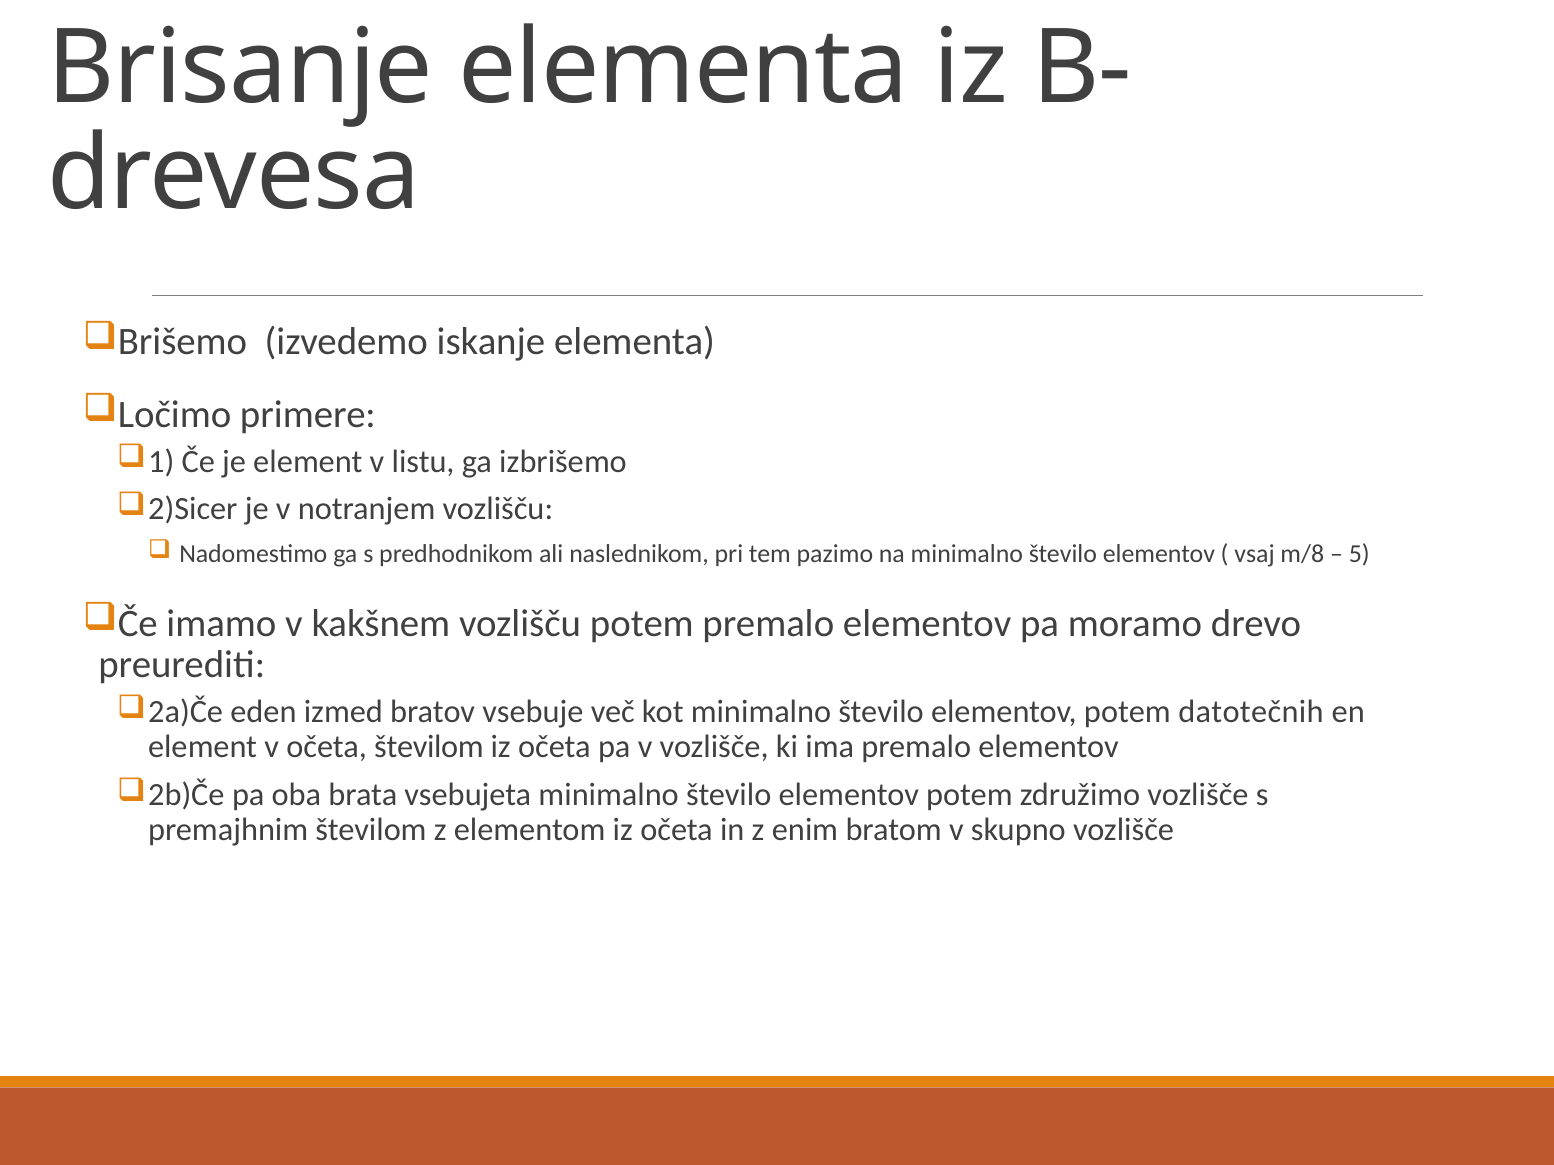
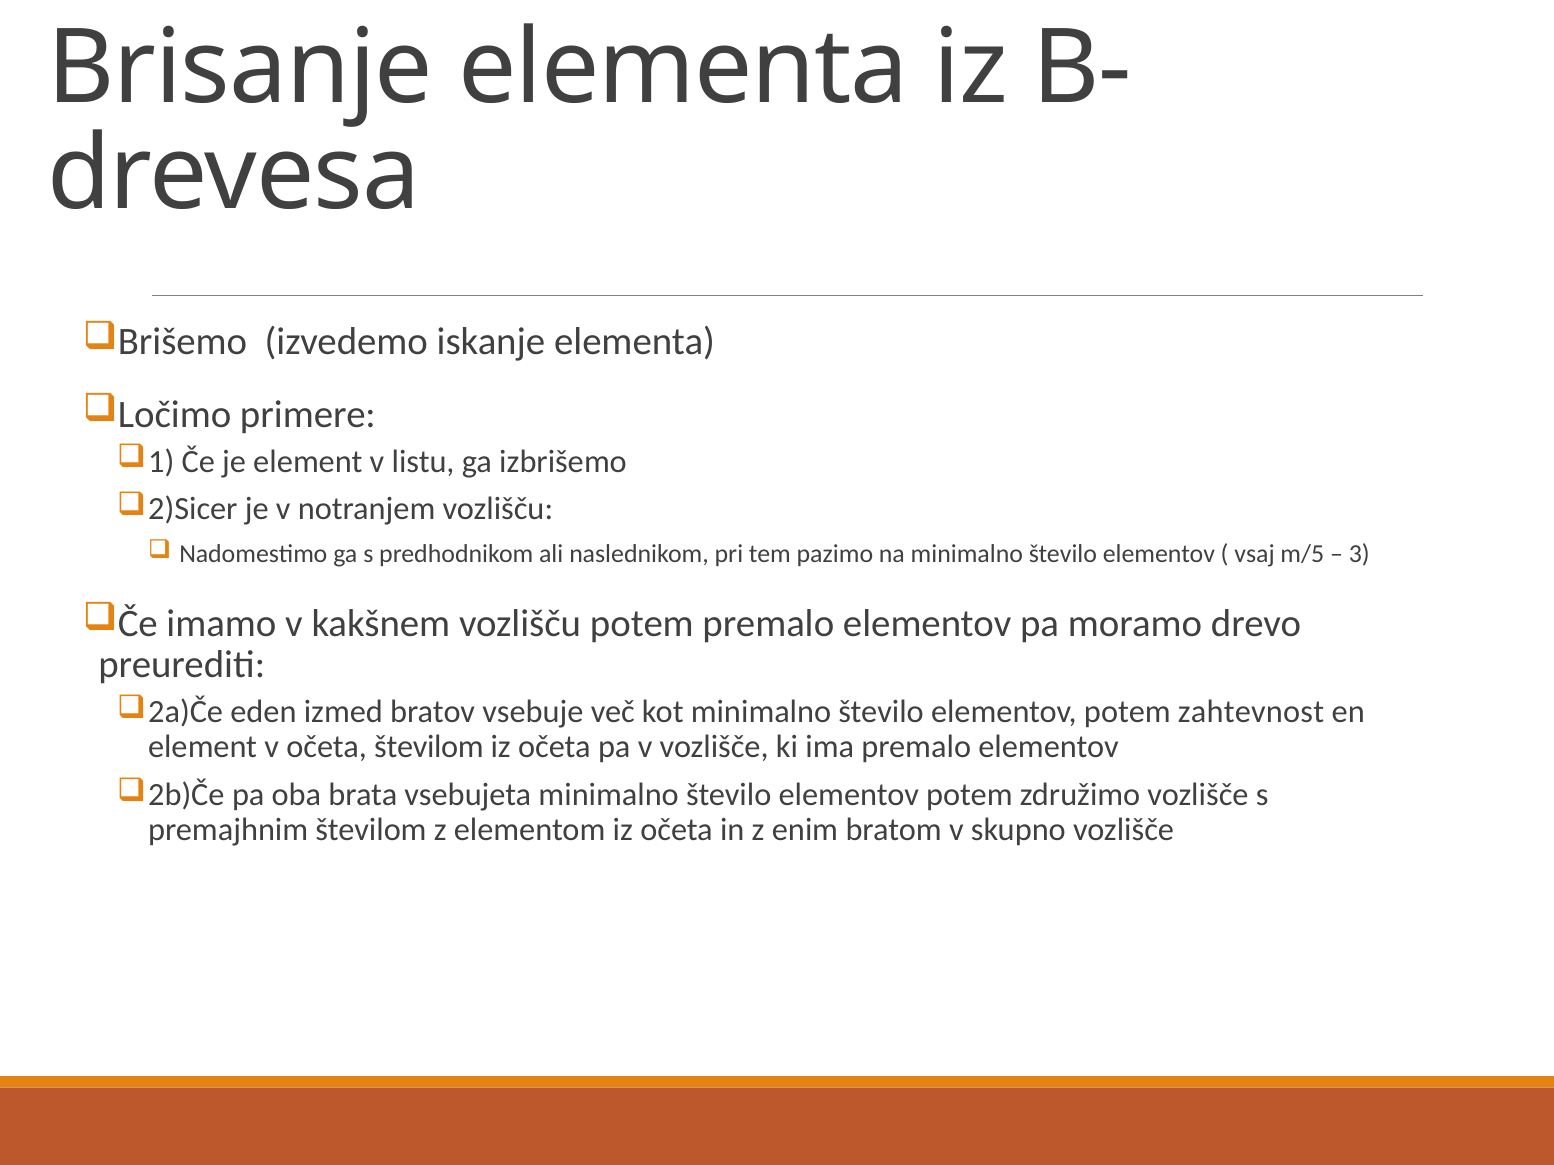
m/8: m/8 -> m/5
5: 5 -> 3
datotečnih: datotečnih -> zahtevnost
